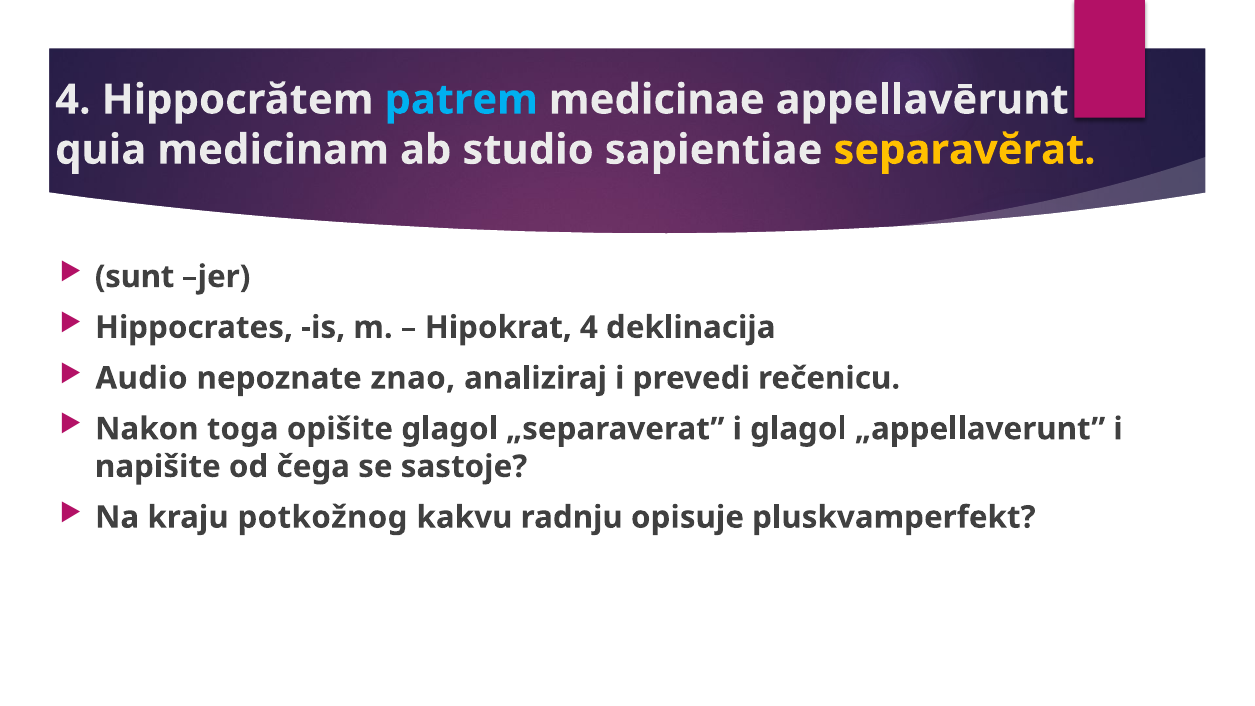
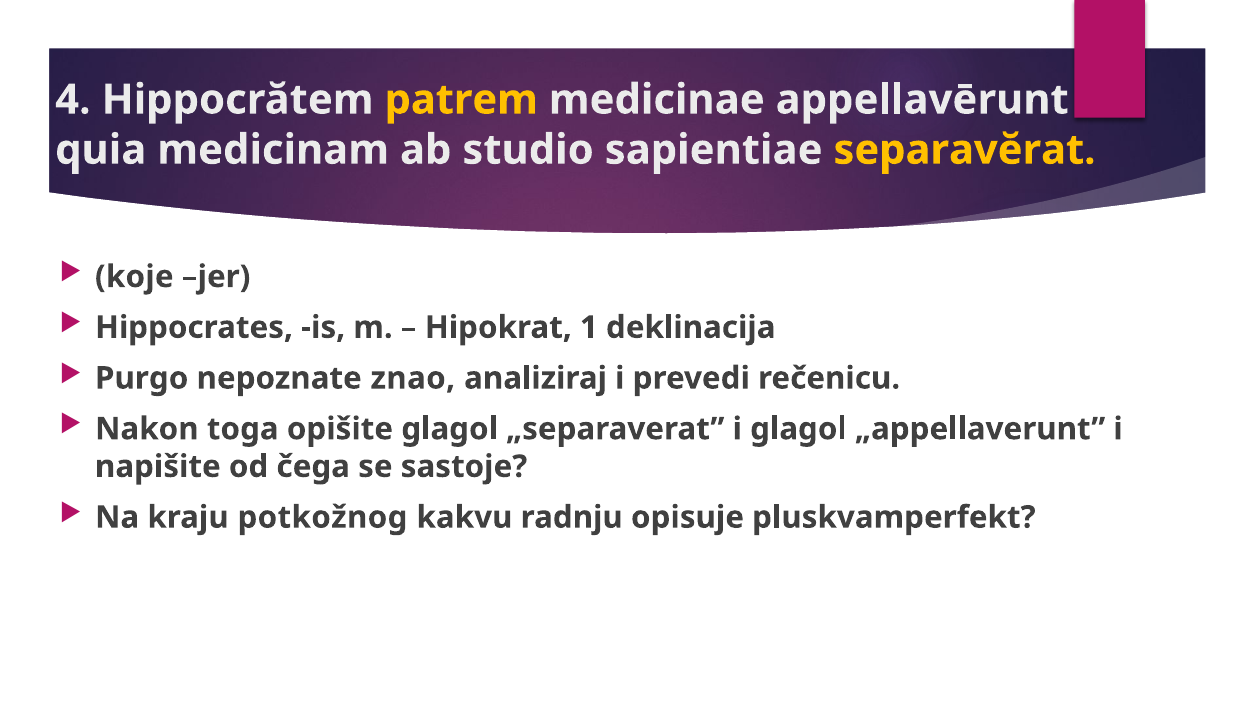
patrem colour: light blue -> yellow
sunt: sunt -> koje
Hipokrat 4: 4 -> 1
Audio: Audio -> Purgo
